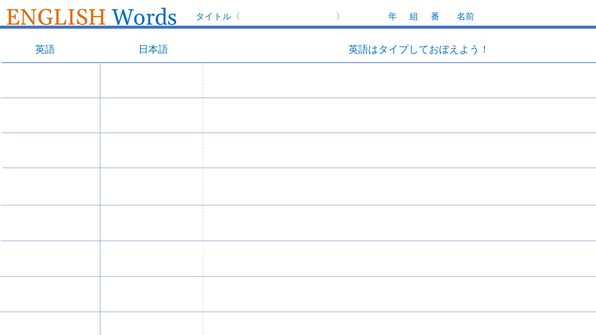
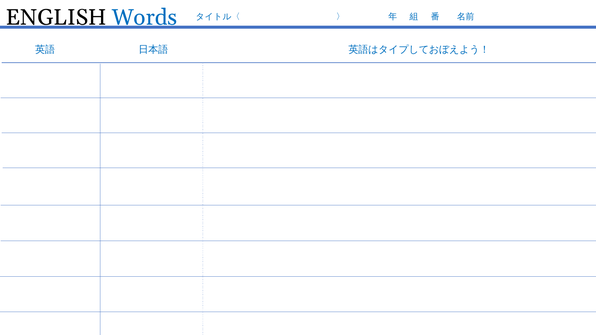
ENGLISH colour: orange -> black
